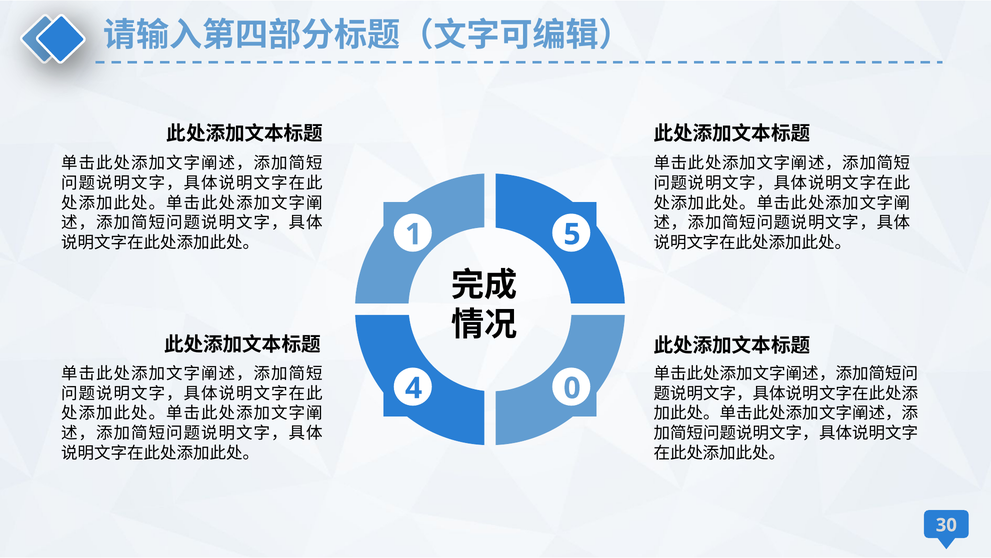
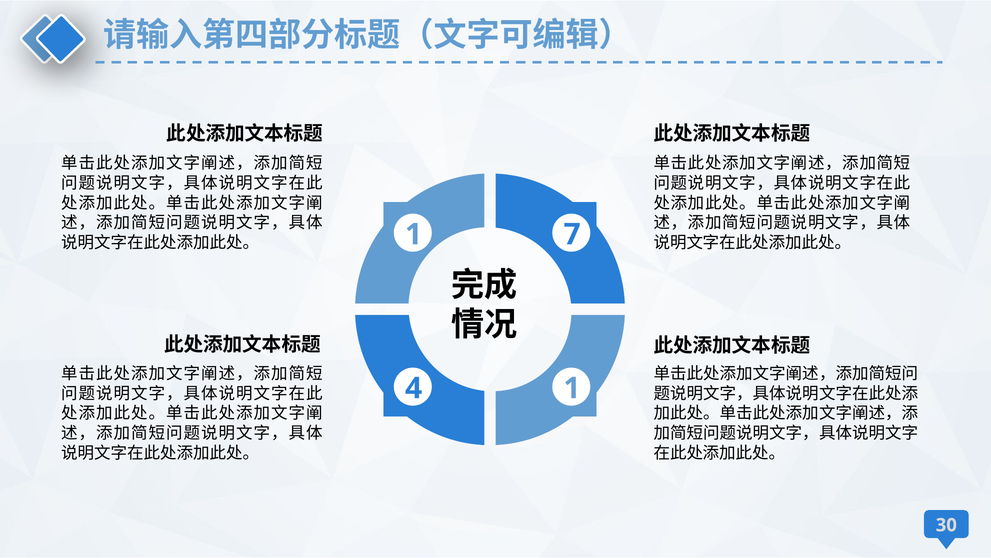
5: 5 -> 7
4 0: 0 -> 1
